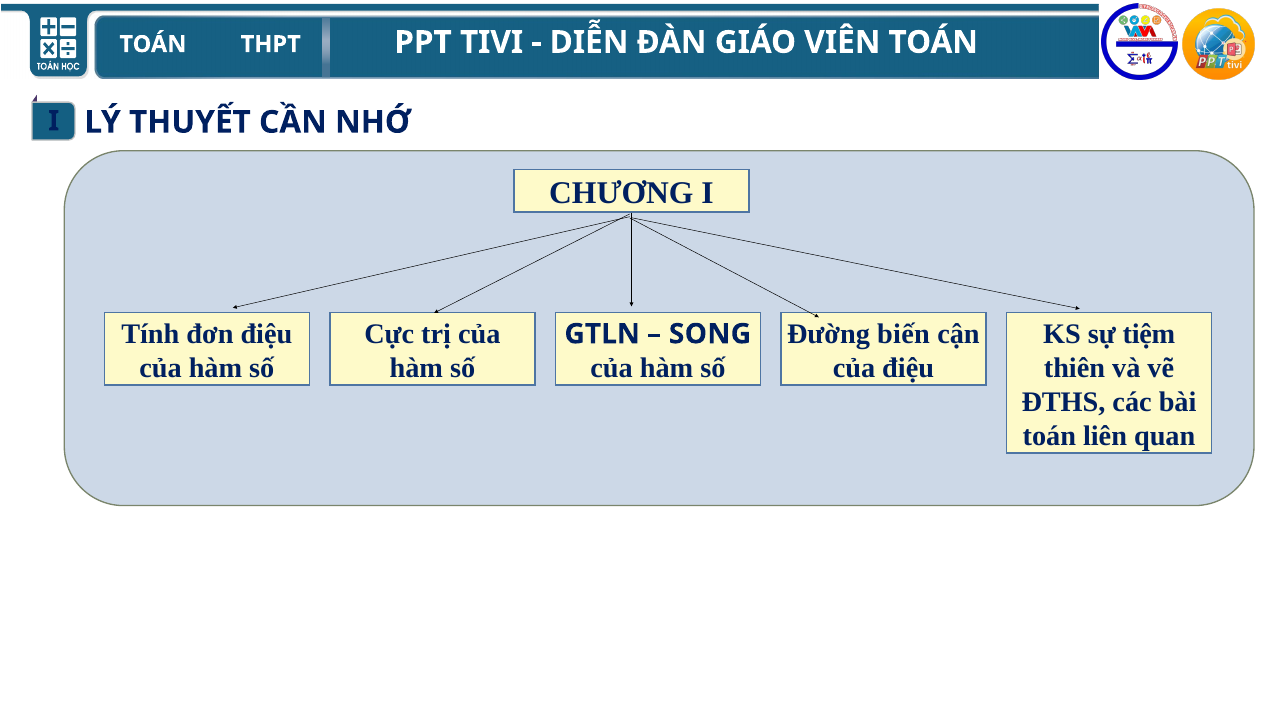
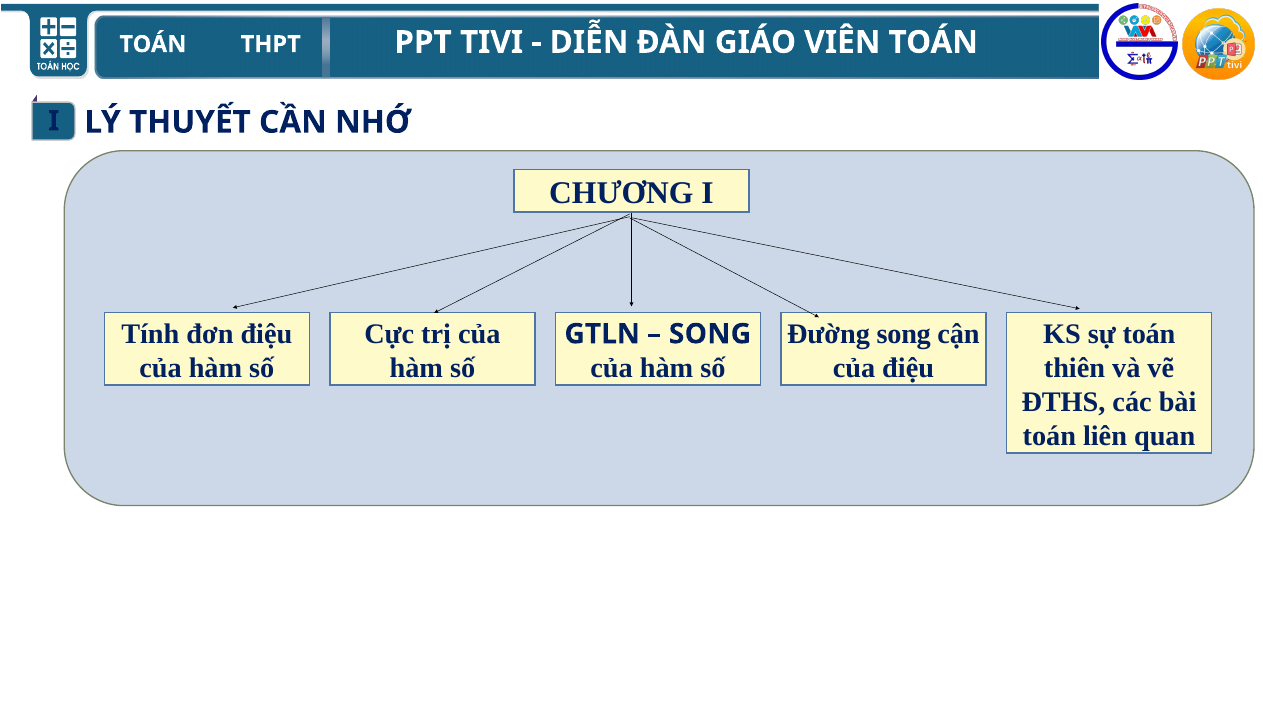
Đường biến: biến -> song
sự tiệm: tiệm -> toán
